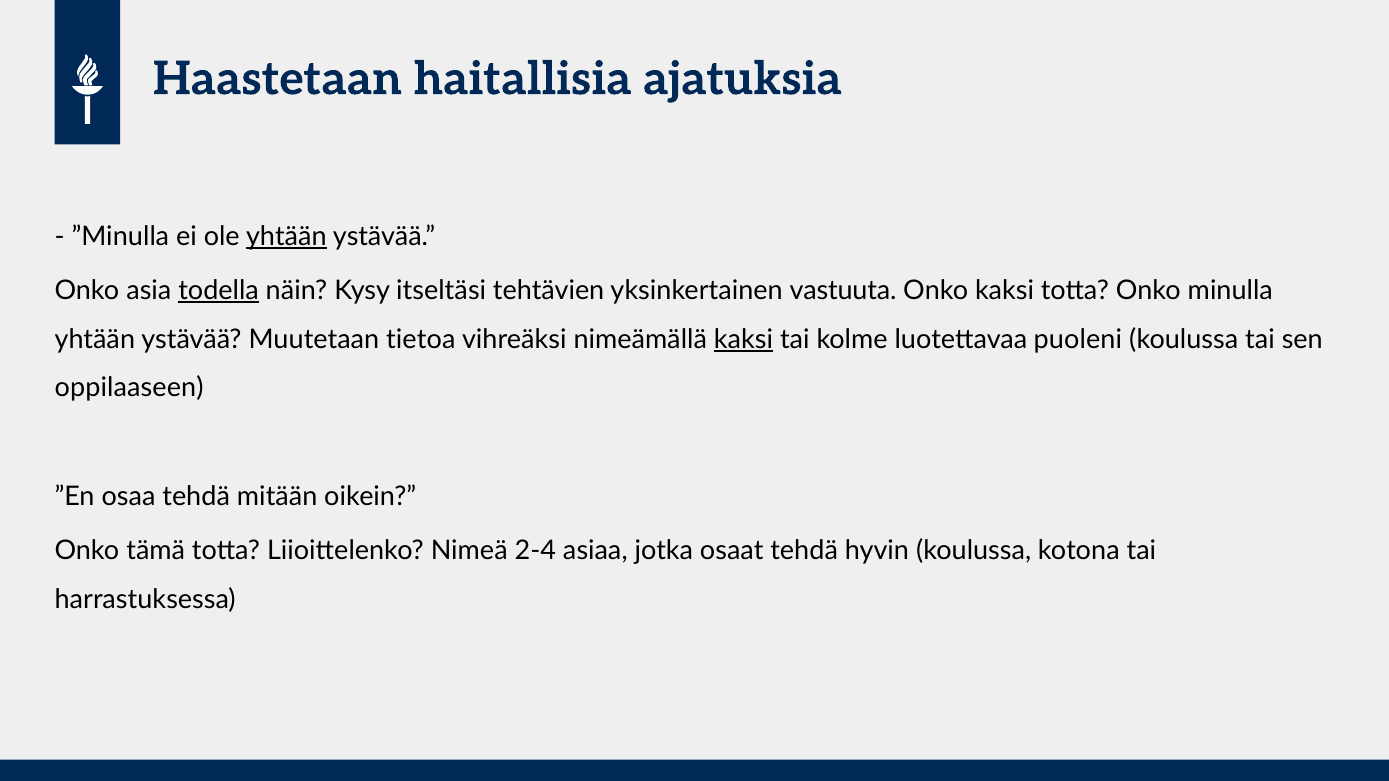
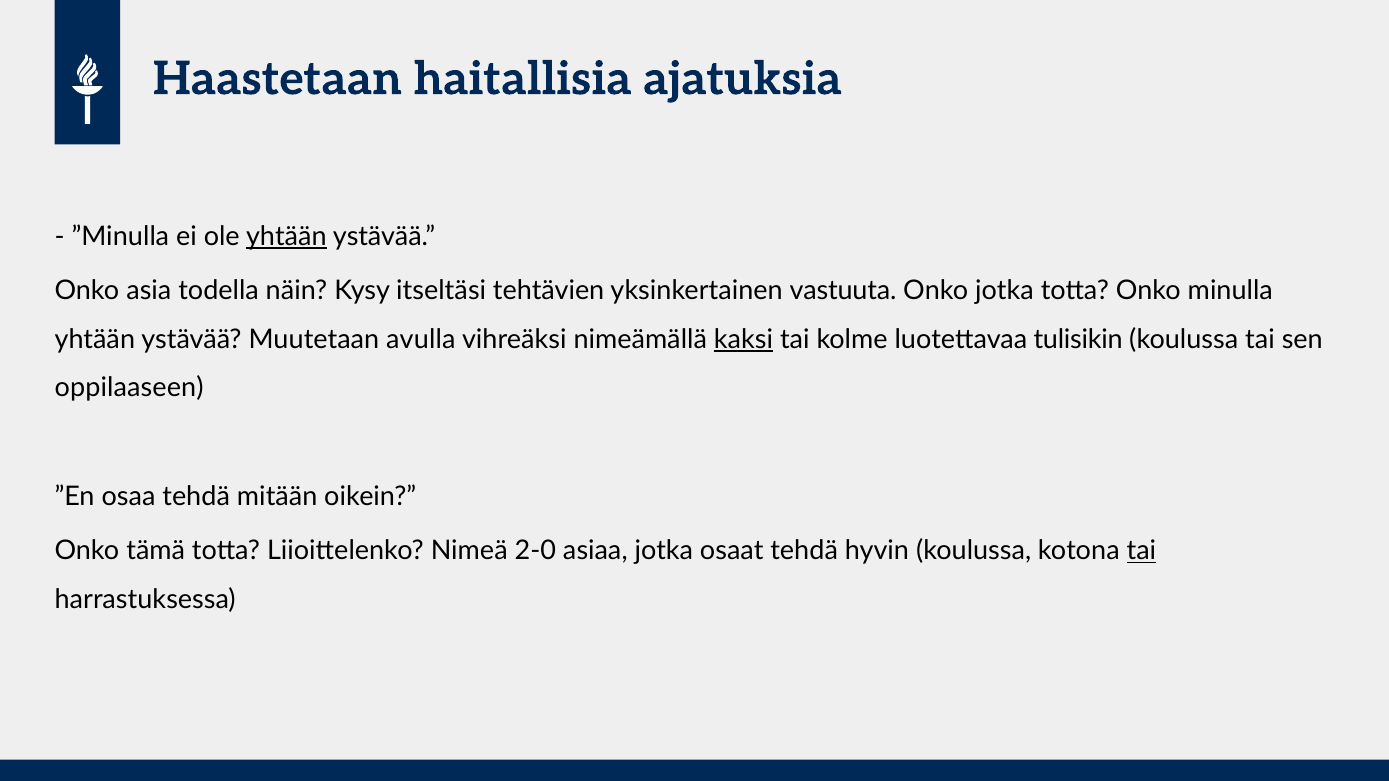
todella underline: present -> none
Onko kaksi: kaksi -> jotka
tietoa: tietoa -> avulla
puoleni: puoleni -> tulisikin
2-4: 2-4 -> 2-0
tai at (1141, 551) underline: none -> present
